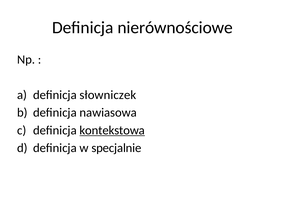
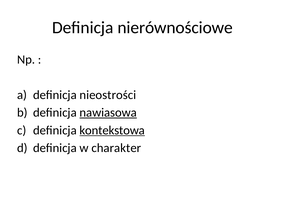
słowniczek: słowniczek -> nieostrości
nawiasowa underline: none -> present
specjalnie: specjalnie -> charakter
